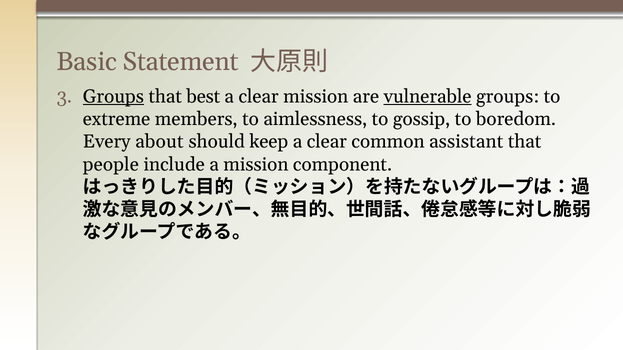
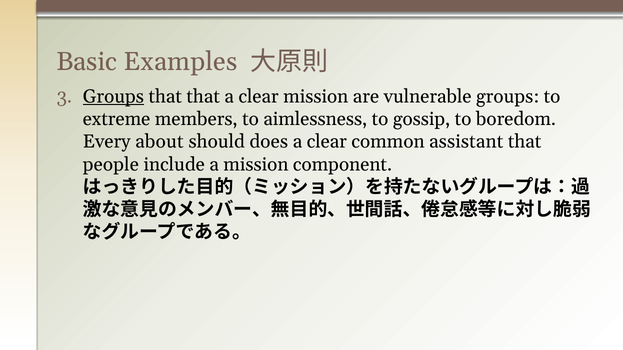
Statement: Statement -> Examples
that best: best -> that
vulnerable underline: present -> none
keep: keep -> does
